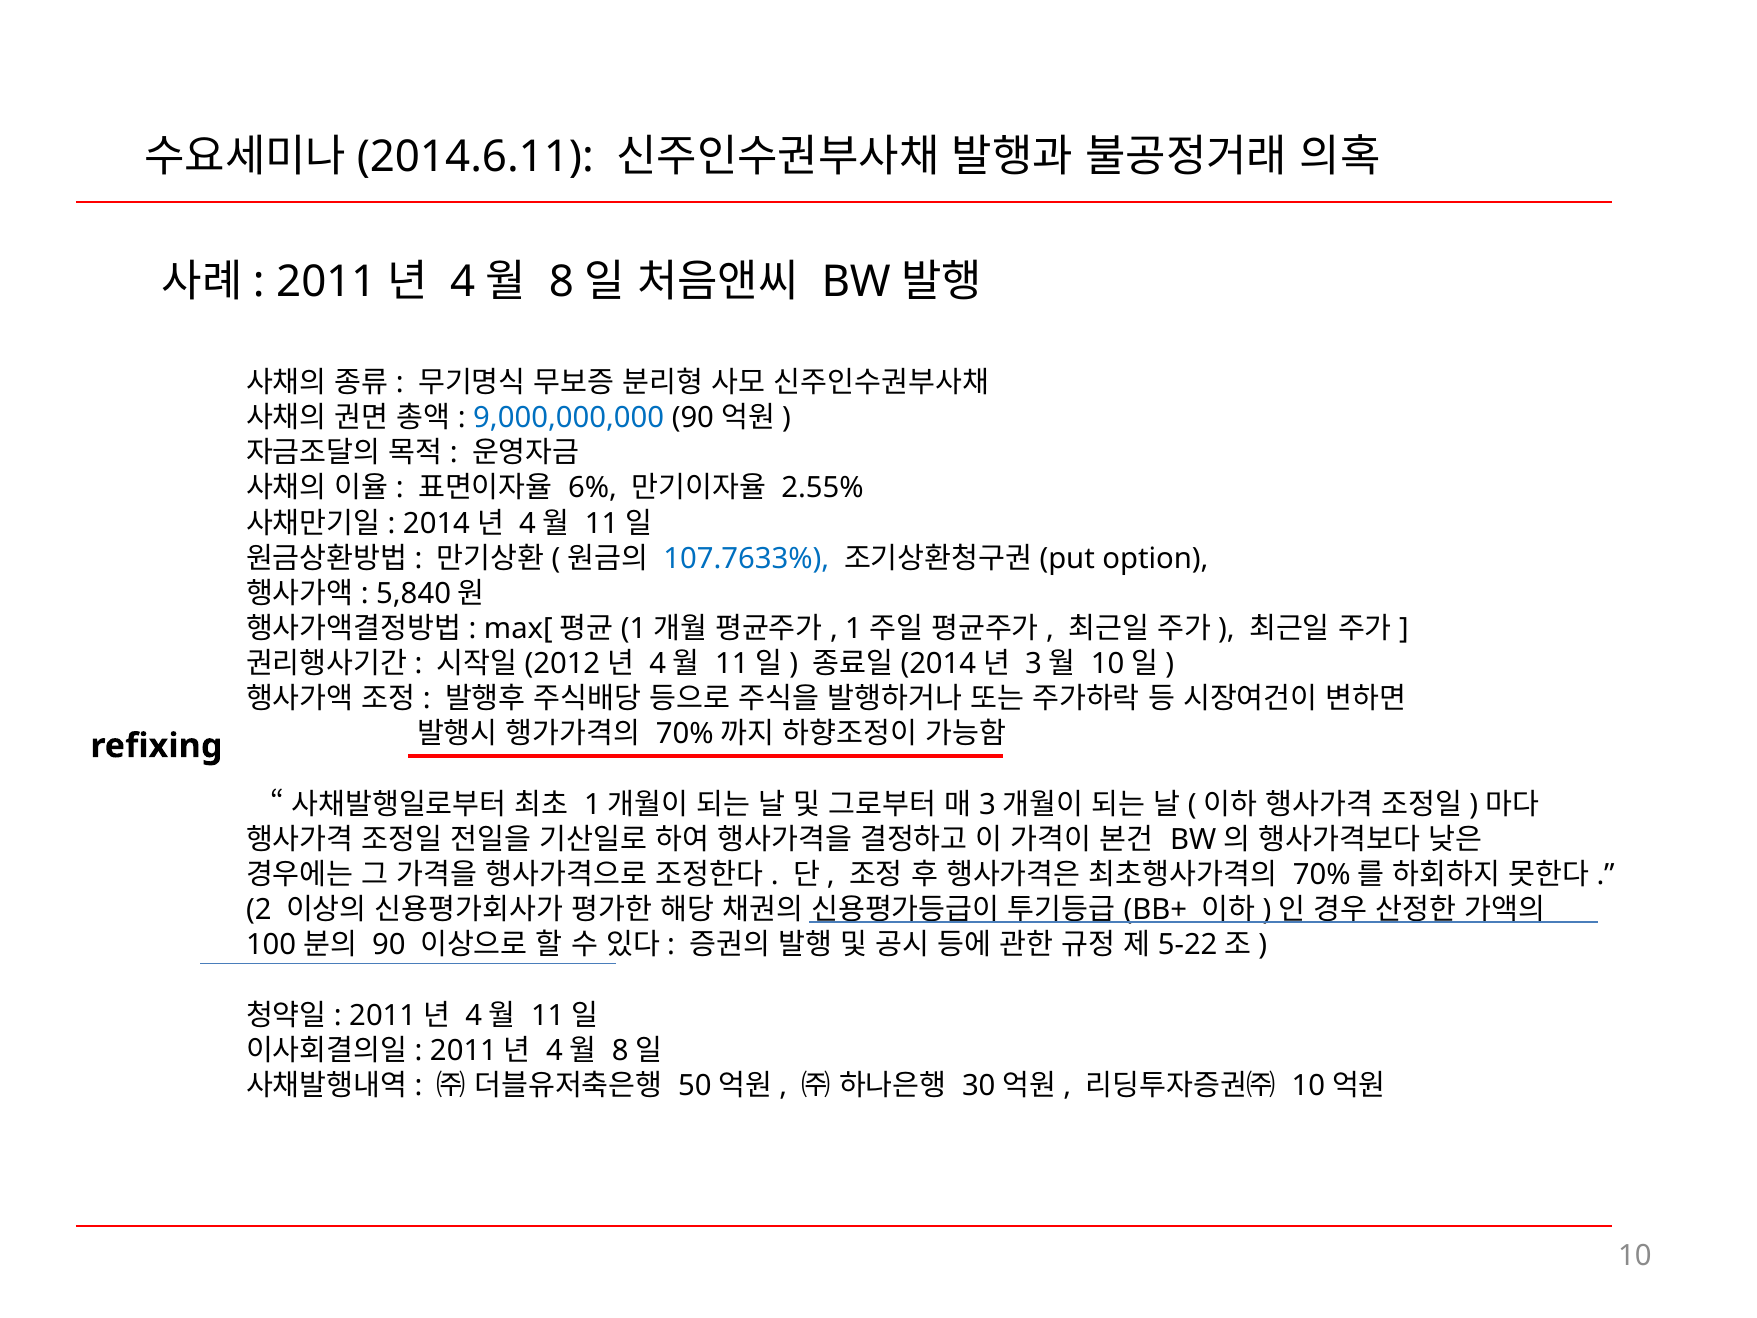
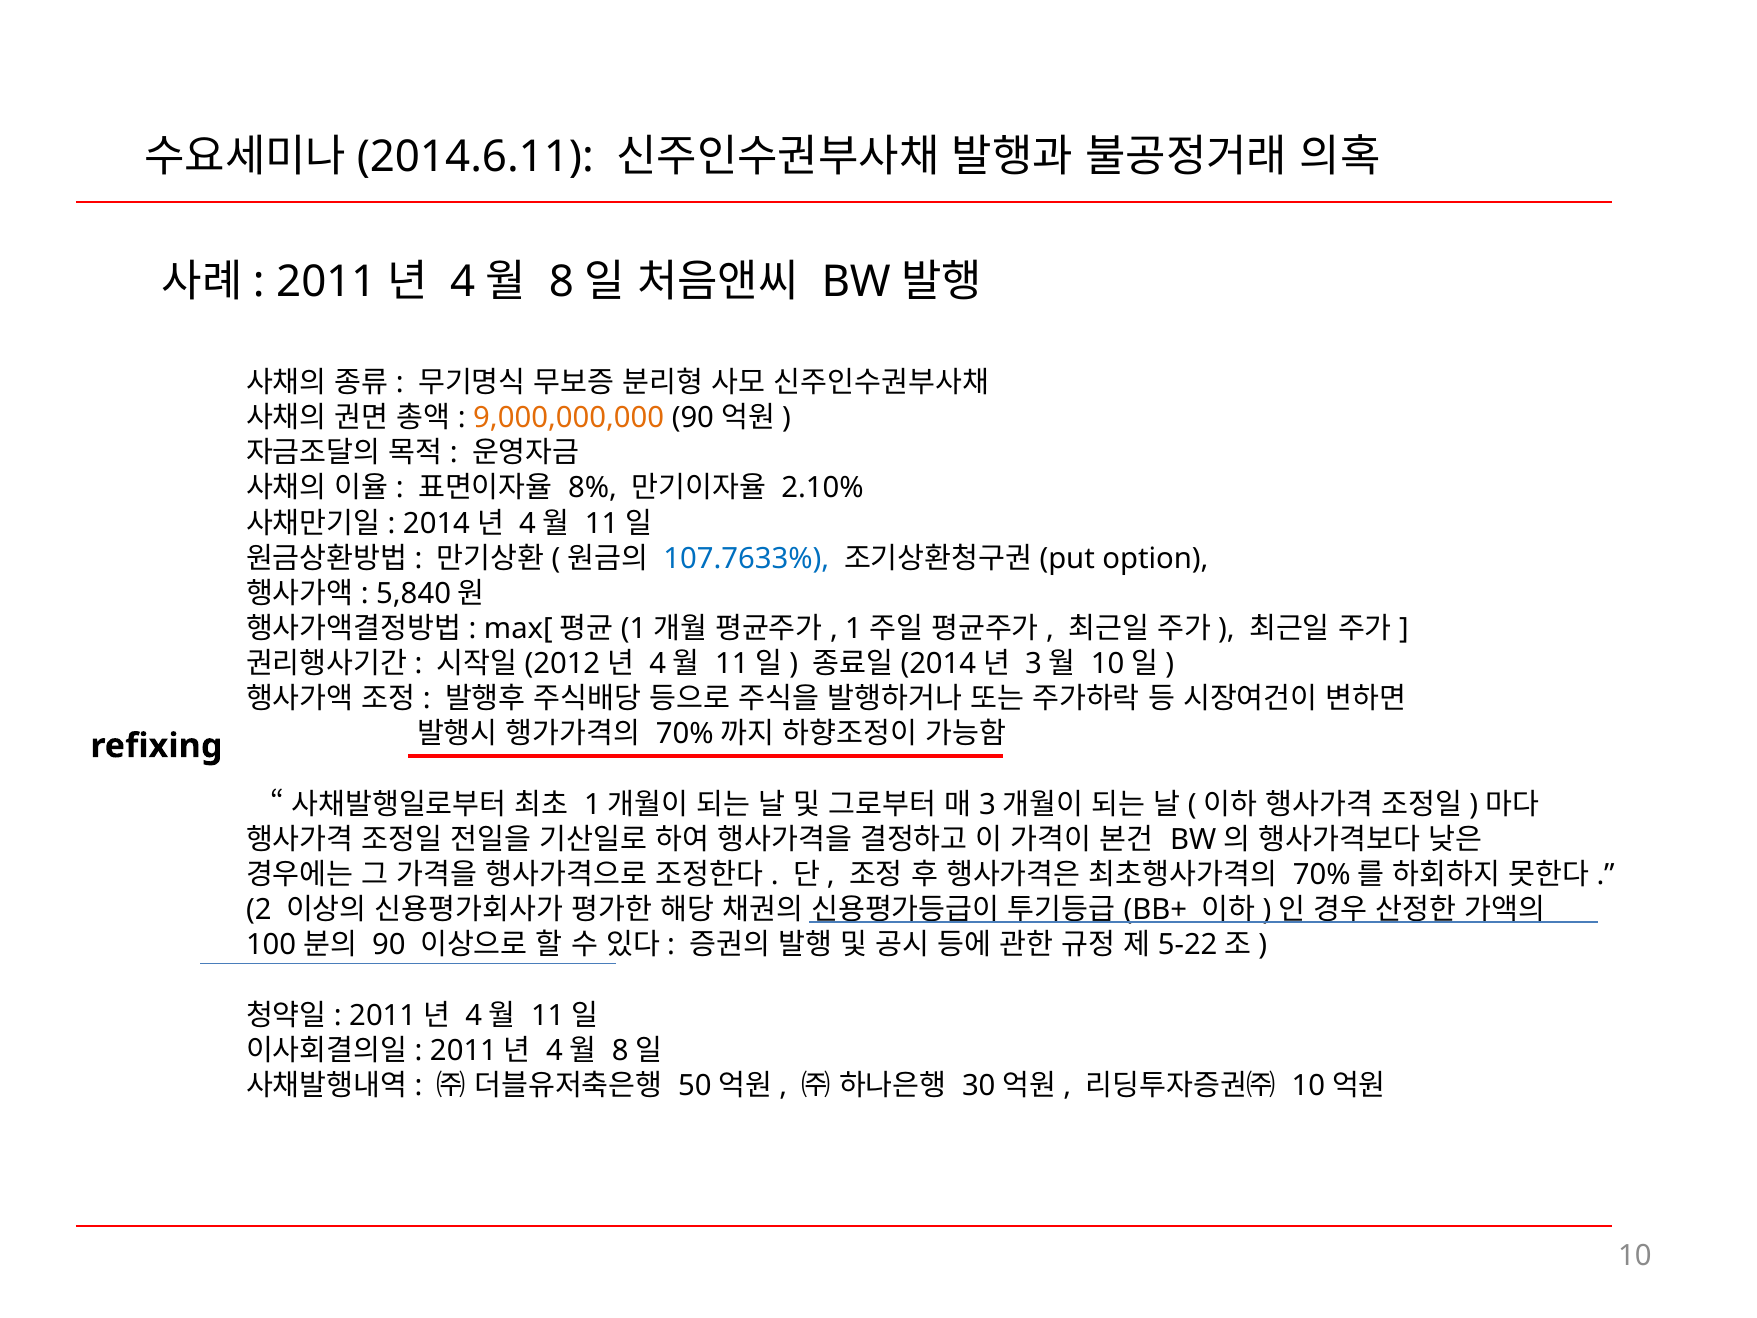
9,000,000,000 colour: blue -> orange
6%: 6% -> 8%
2.55%: 2.55% -> 2.10%
